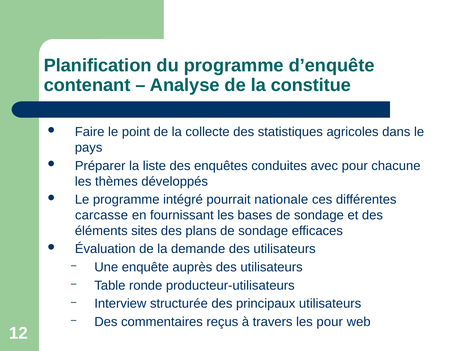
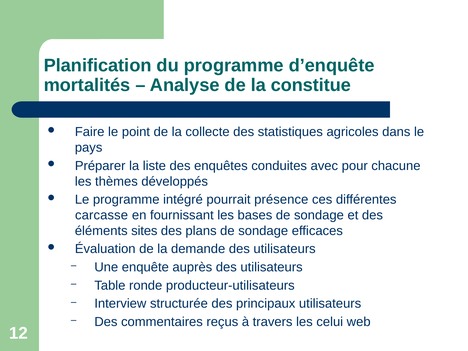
contenant: contenant -> mortalités
nationale: nationale -> présence
les pour: pour -> celui
